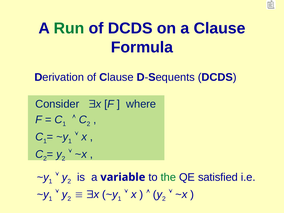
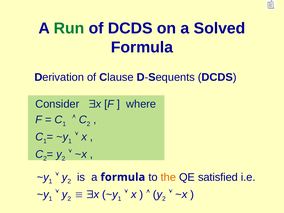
a Clause: Clause -> Solved
a variable: variable -> formula
the colour: green -> orange
